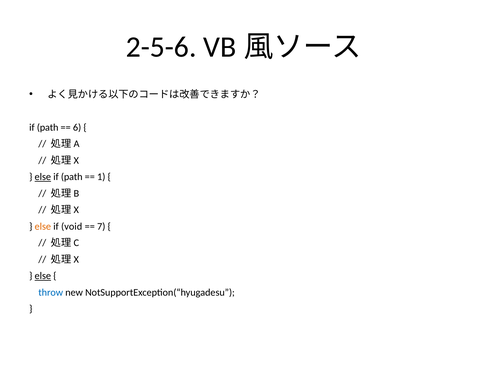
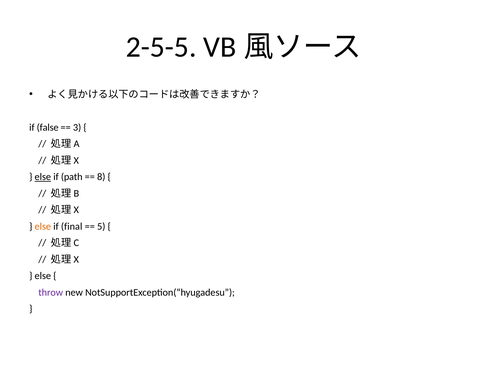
2-5-6: 2-5-6 -> 2-5-5
path at (48, 127): path -> false
6: 6 -> 3
1: 1 -> 8
void: void -> final
7: 7 -> 5
else at (43, 276) underline: present -> none
throw colour: blue -> purple
